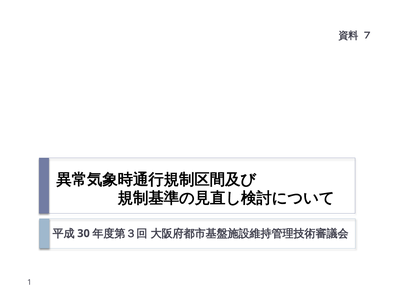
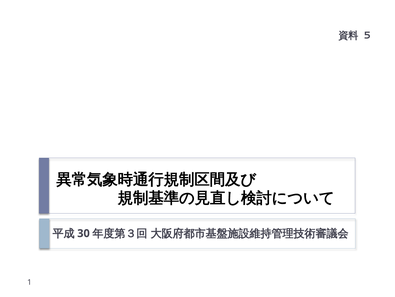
7: 7 -> 5
